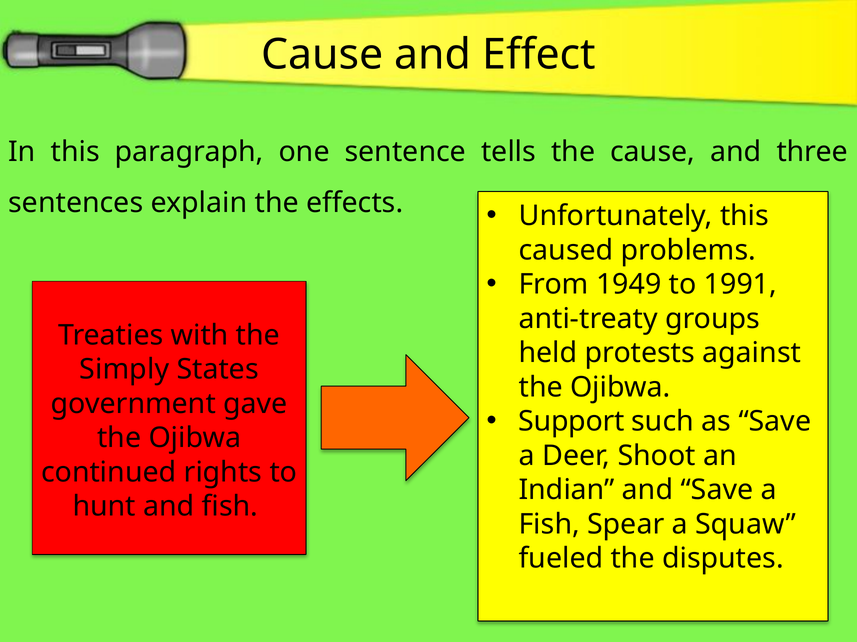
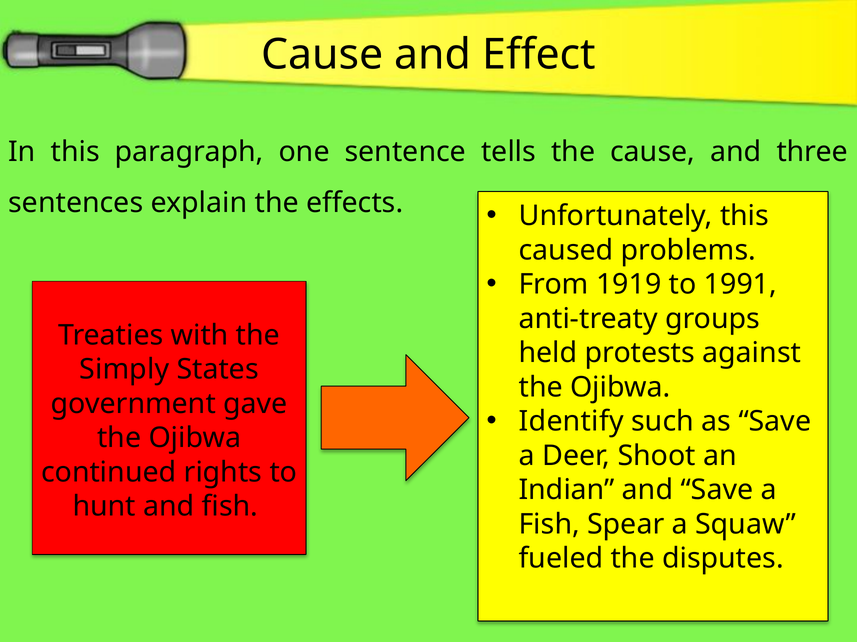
1949: 1949 -> 1919
Support: Support -> Identify
